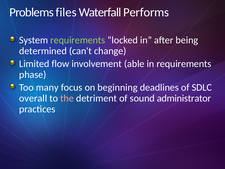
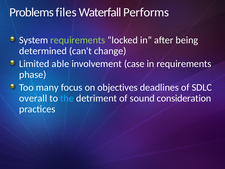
flow: flow -> able
able: able -> case
beginning: beginning -> objectives
the colour: pink -> light blue
administrator: administrator -> consideration
